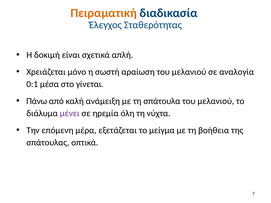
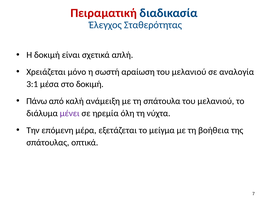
Πειραματική colour: orange -> red
0:1: 0:1 -> 3:1
στο γίνεται: γίνεται -> δοκιμή
